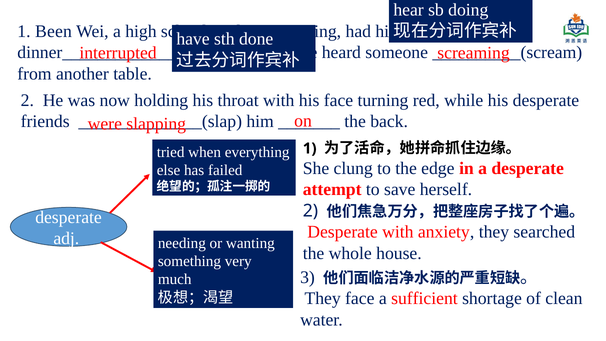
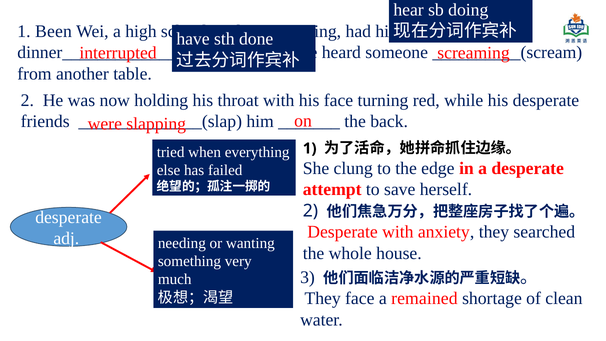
sufficient: sufficient -> remained
